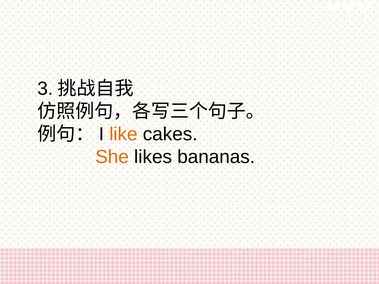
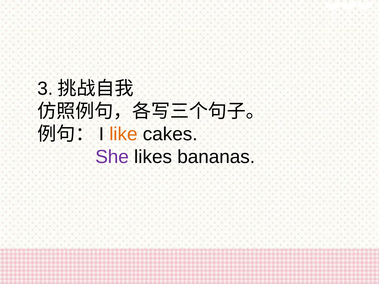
She colour: orange -> purple
